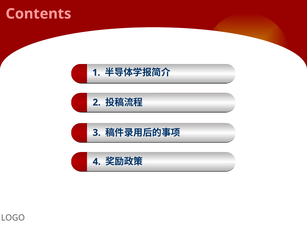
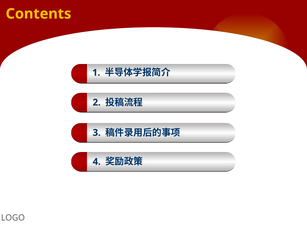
Contents colour: pink -> yellow
